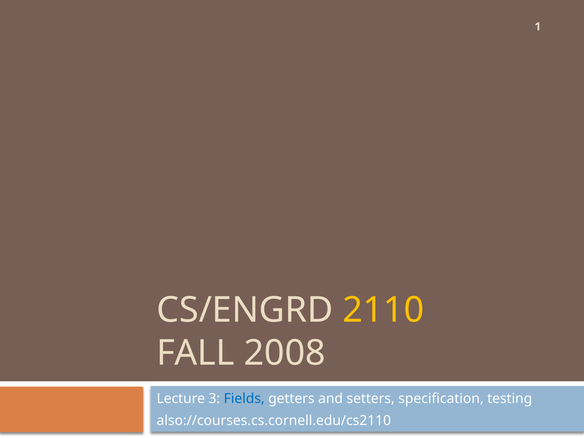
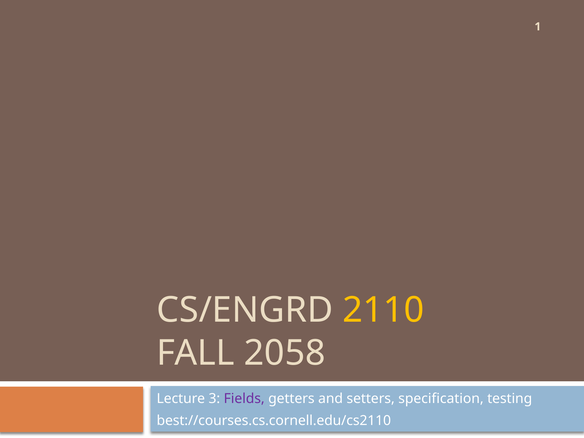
2008: 2008 -> 2058
Fields colour: blue -> purple
also://courses.cs.cornell.edu/cs2110: also://courses.cs.cornell.edu/cs2110 -> best://courses.cs.cornell.edu/cs2110
